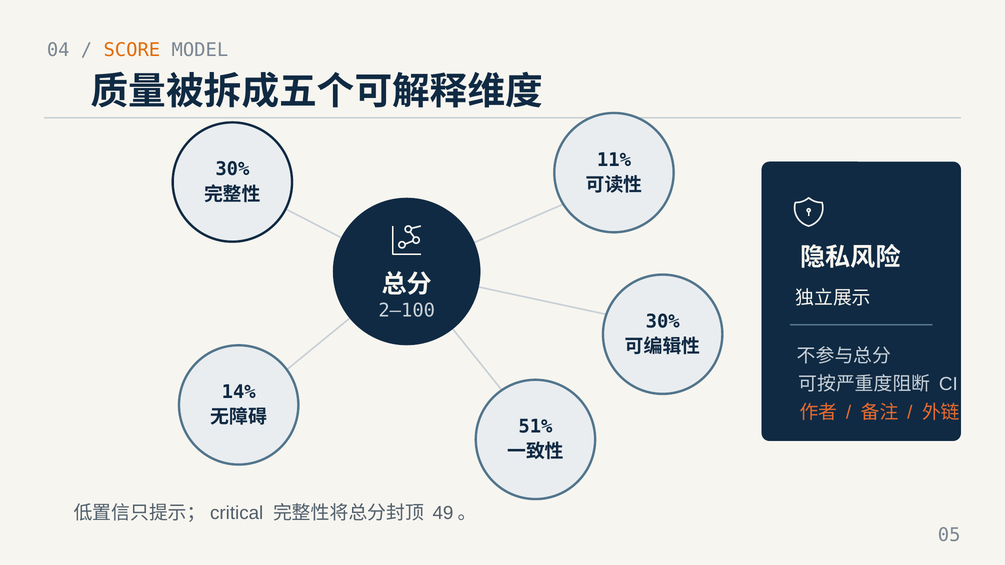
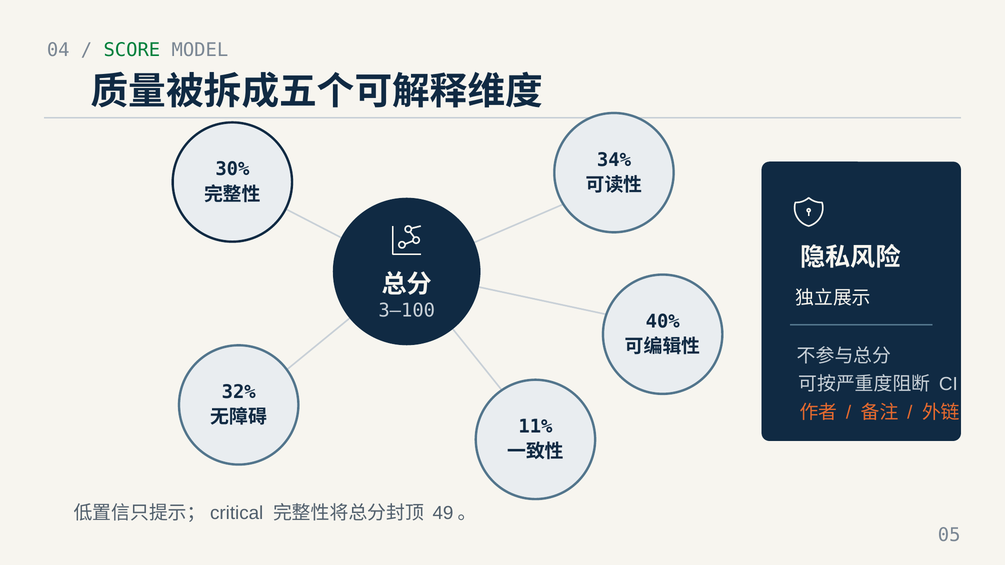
SCORE colour: orange -> green
11%: 11% -> 34%
2—100: 2—100 -> 3—100
30% at (663, 322): 30% -> 40%
14%: 14% -> 32%
51%: 51% -> 11%
